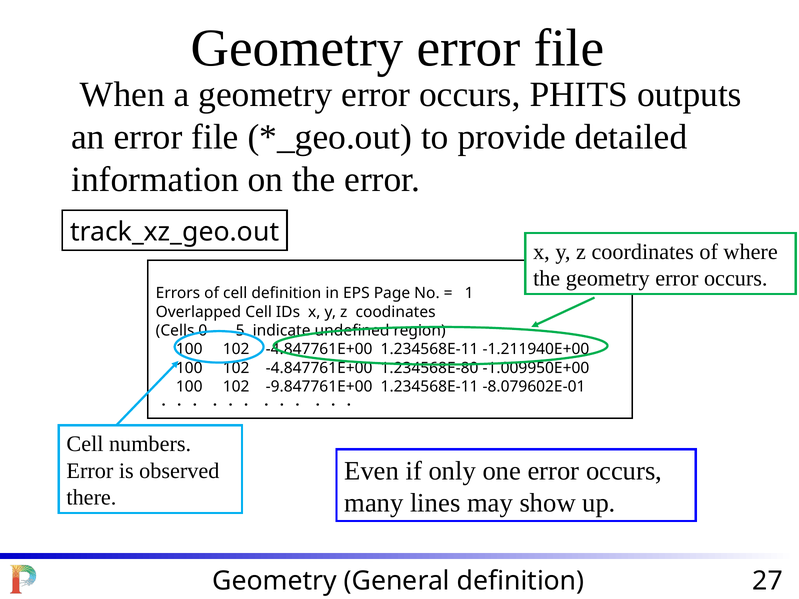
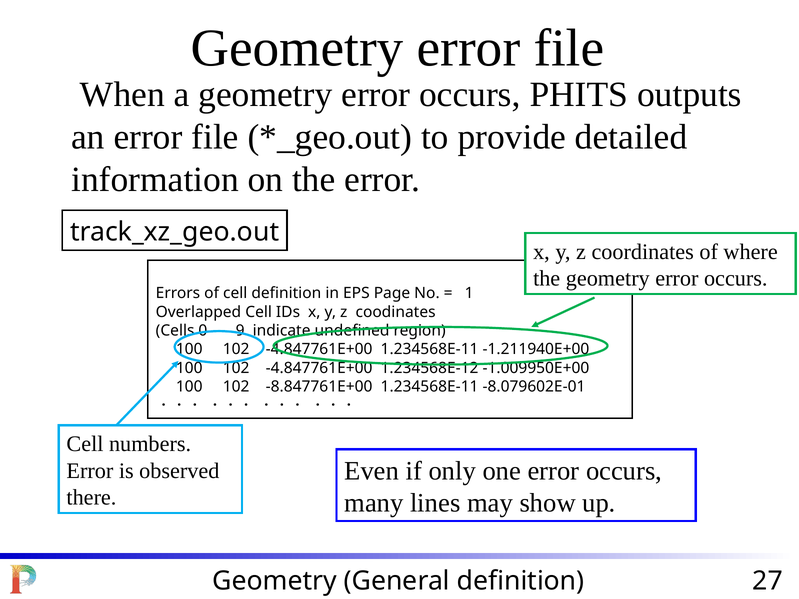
5: 5 -> 9
1.234568E-80: 1.234568E-80 -> 1.234568E-12
-9.847761E+00: -9.847761E+00 -> -8.847761E+00
